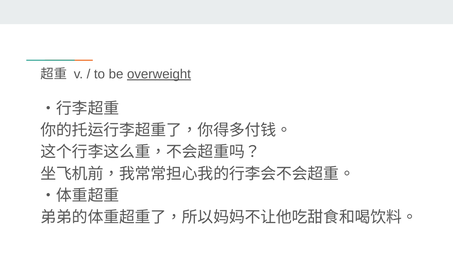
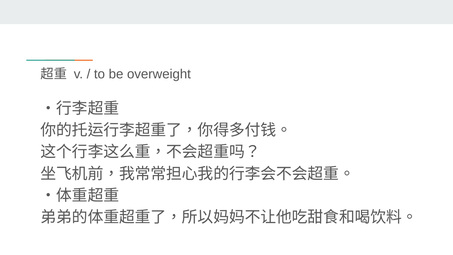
overweight underline: present -> none
